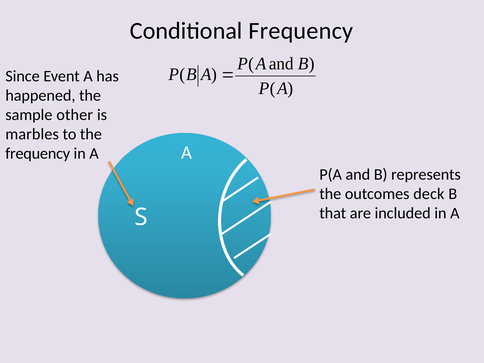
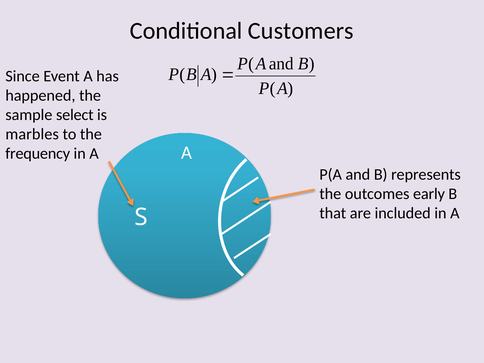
Conditional Frequency: Frequency -> Customers
other: other -> select
deck: deck -> early
